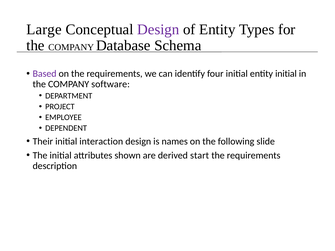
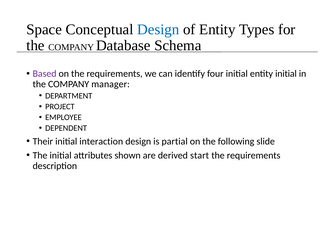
Large: Large -> Space
Design at (158, 30) colour: purple -> blue
software: software -> manager
names: names -> partial
